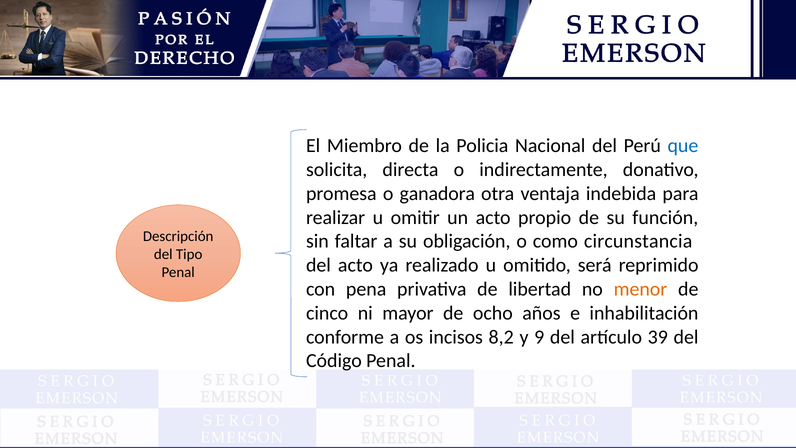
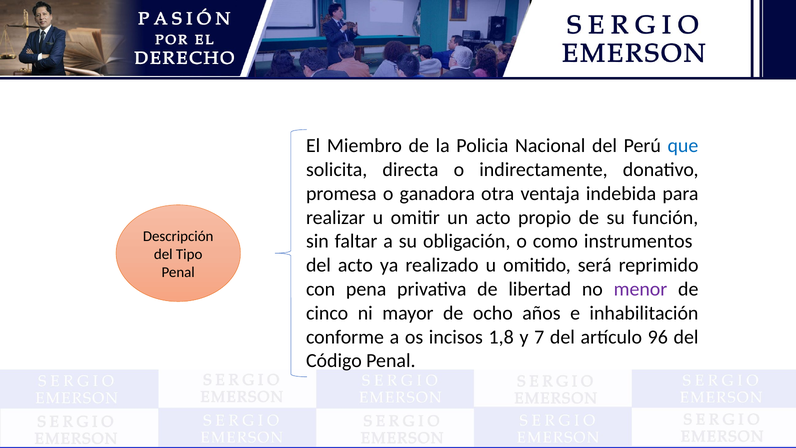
circunstancia: circunstancia -> instrumentos
menor colour: orange -> purple
8,2: 8,2 -> 1,8
9: 9 -> 7
39: 39 -> 96
